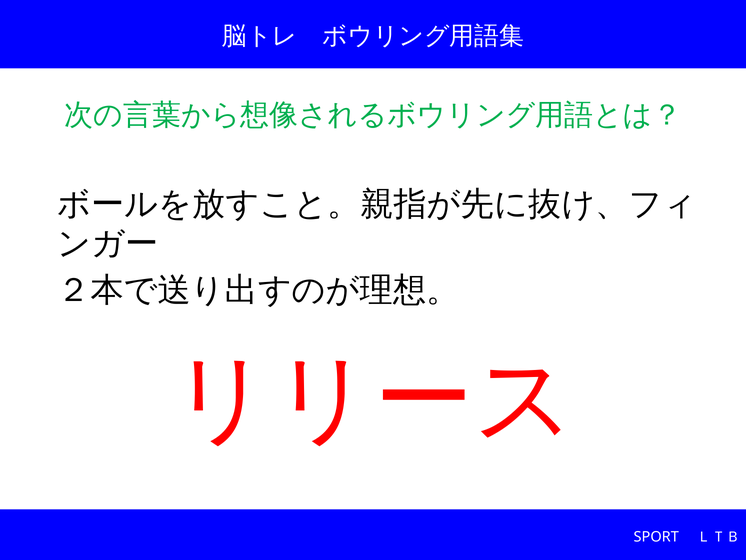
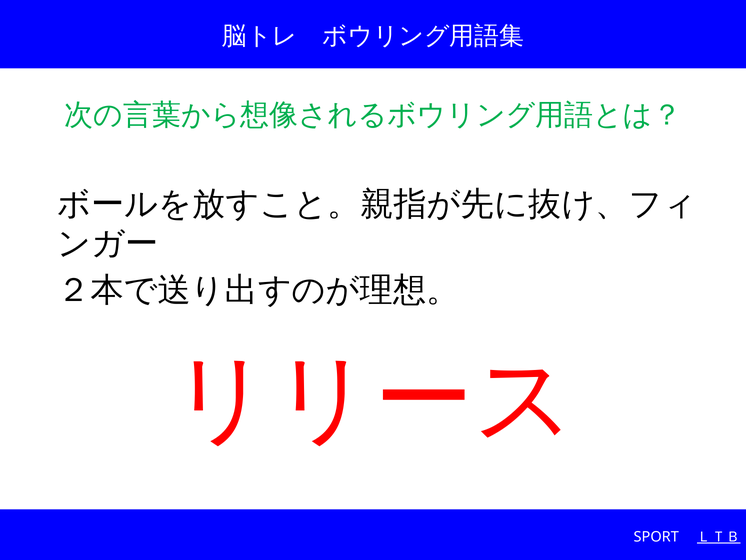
ＬＴＢ underline: none -> present
